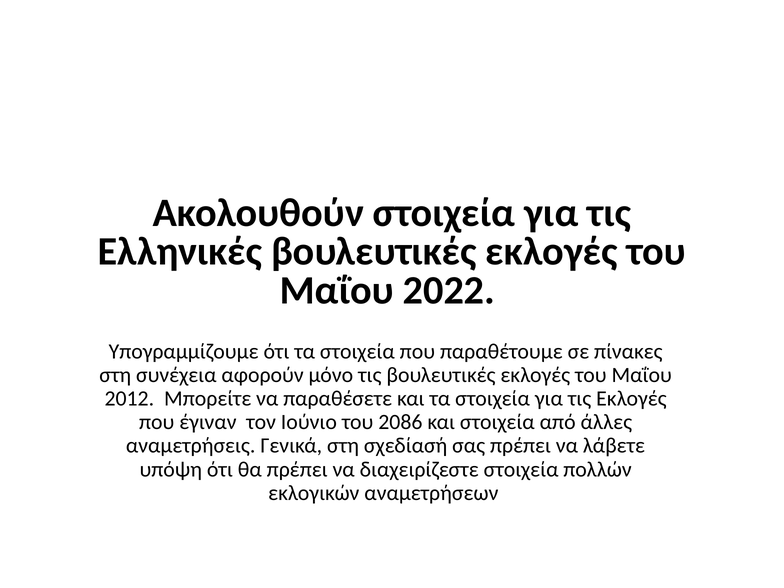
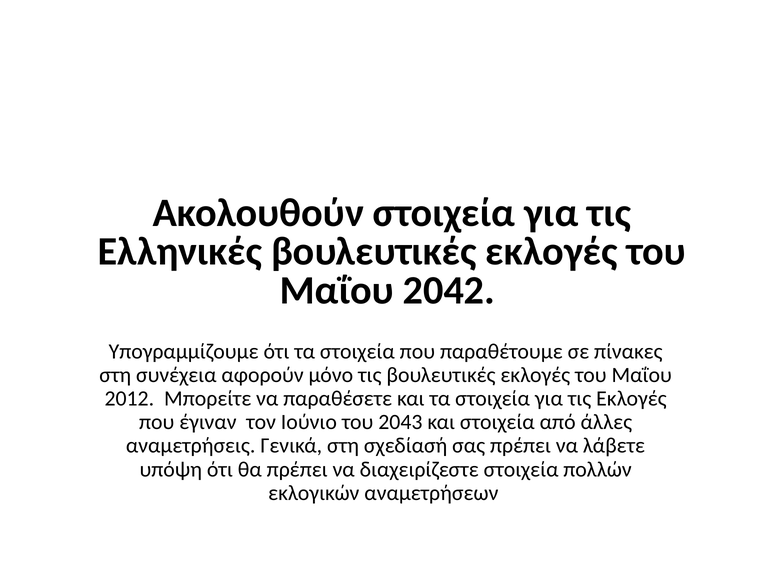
2022: 2022 -> 2042
2086: 2086 -> 2043
